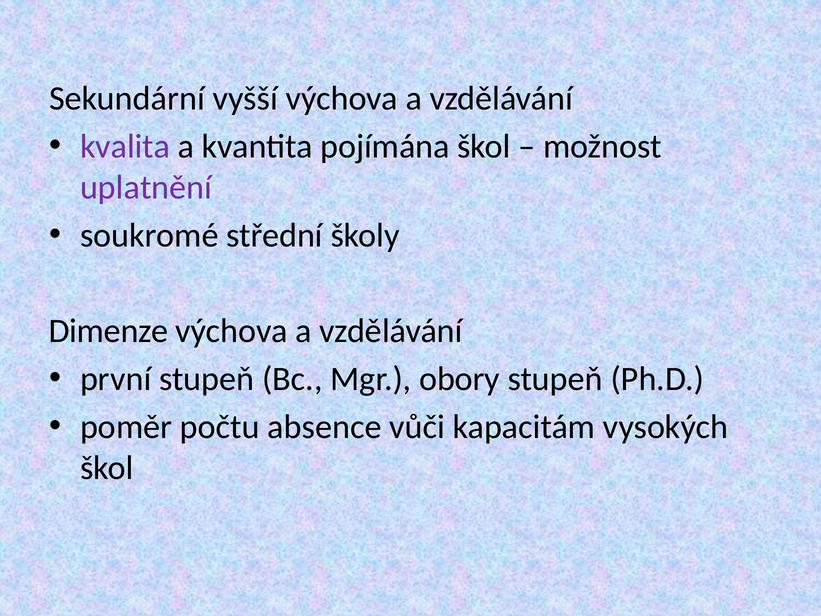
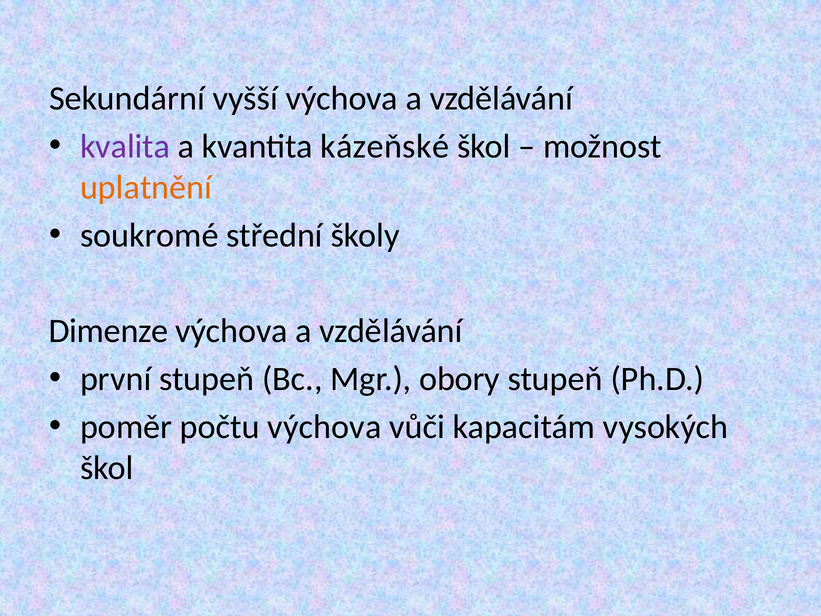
pojímána: pojímána -> kázeňské
uplatnění colour: purple -> orange
počtu absence: absence -> výchova
